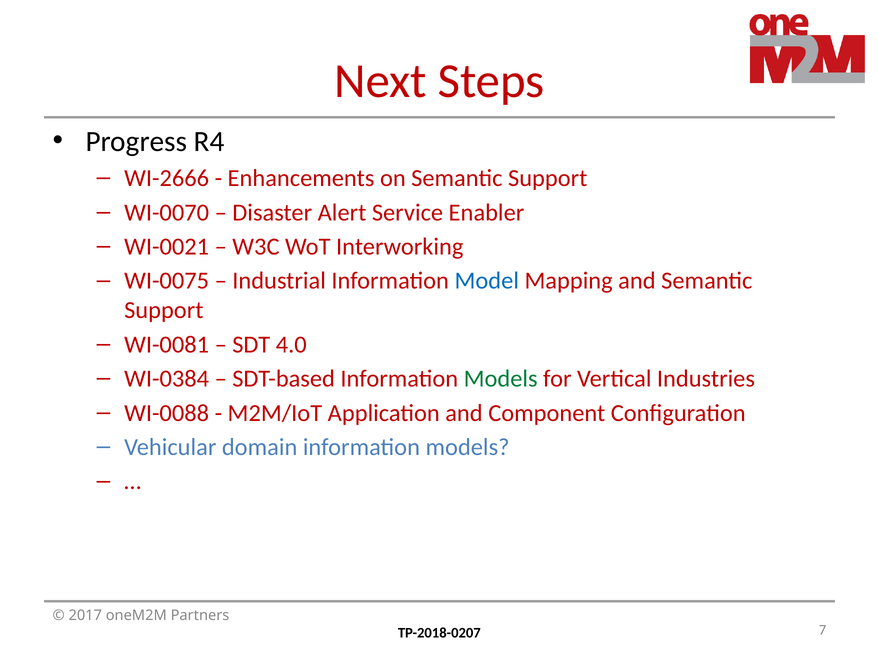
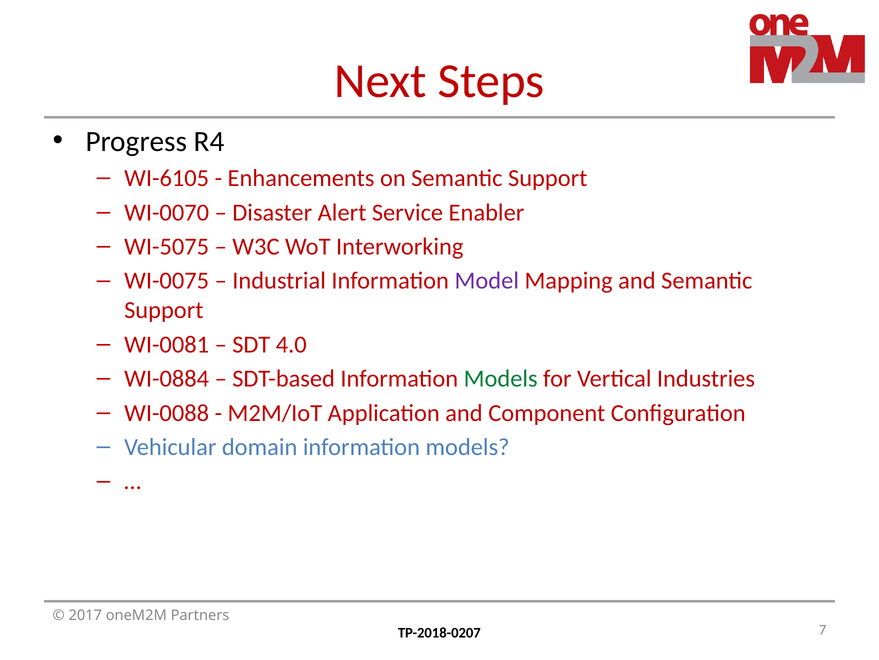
WI-2666: WI-2666 -> WI-6105
WI-0021: WI-0021 -> WI-5075
Model colour: blue -> purple
WI-0384: WI-0384 -> WI-0884
